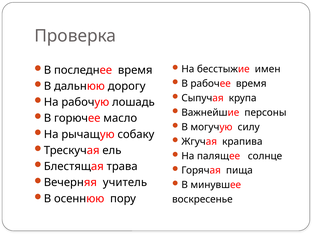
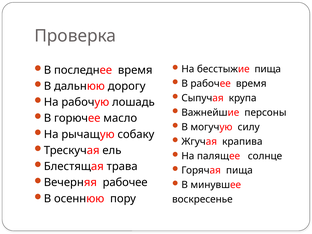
бесстыжие имен: имен -> пища
Вечерняя учитель: учитель -> рабочее
